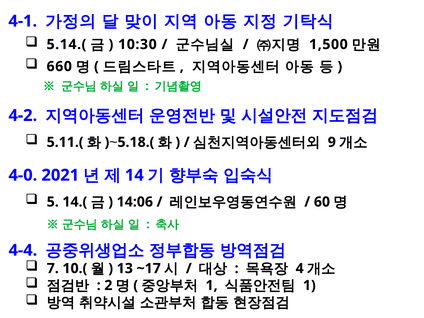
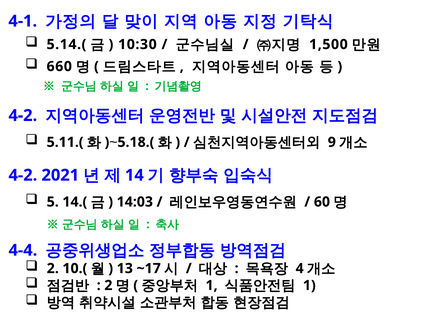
4-0 at (23, 175): 4-0 -> 4-2
14:06: 14:06 -> 14:03
7 at (53, 268): 7 -> 2
